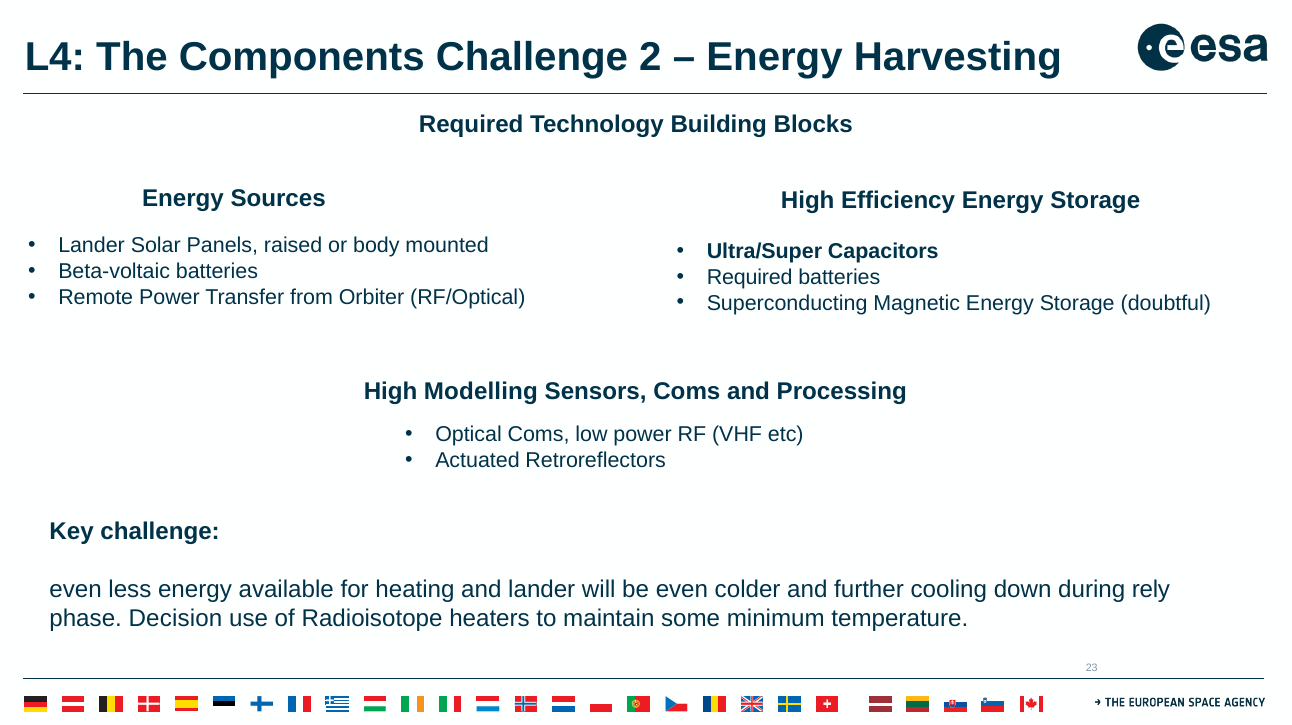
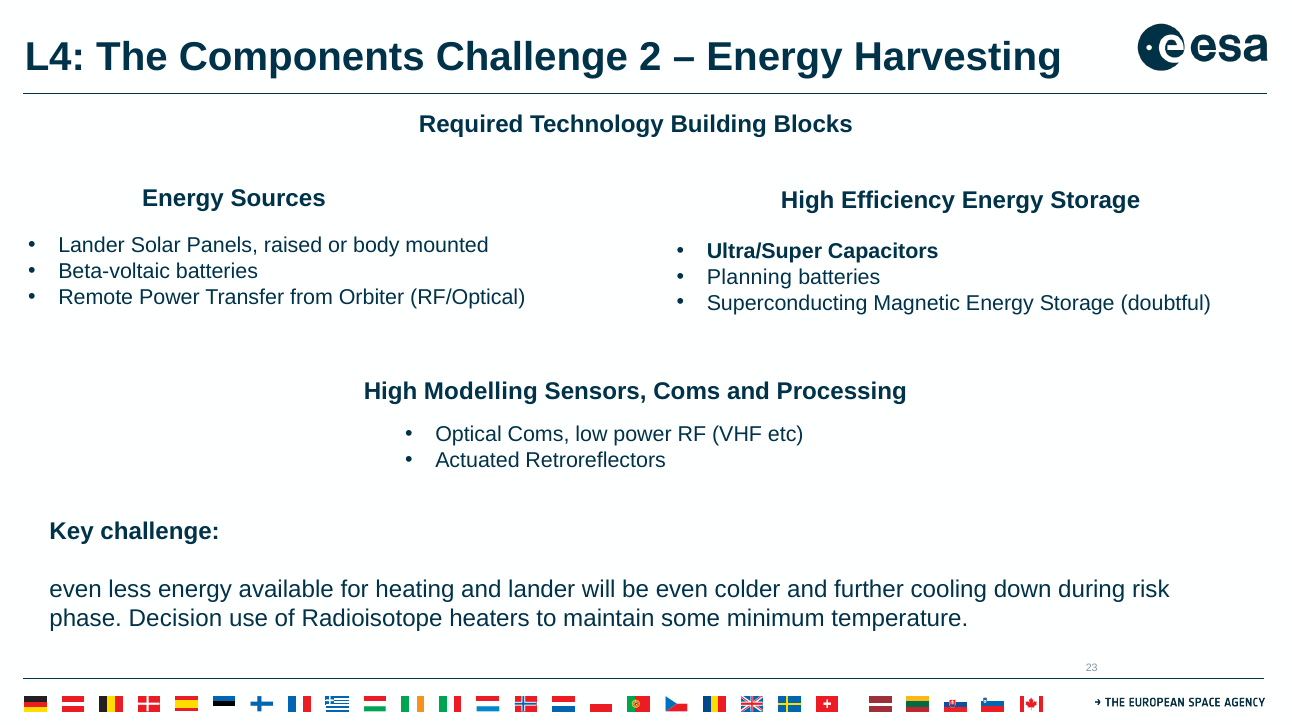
Required at (750, 277): Required -> Planning
rely: rely -> risk
